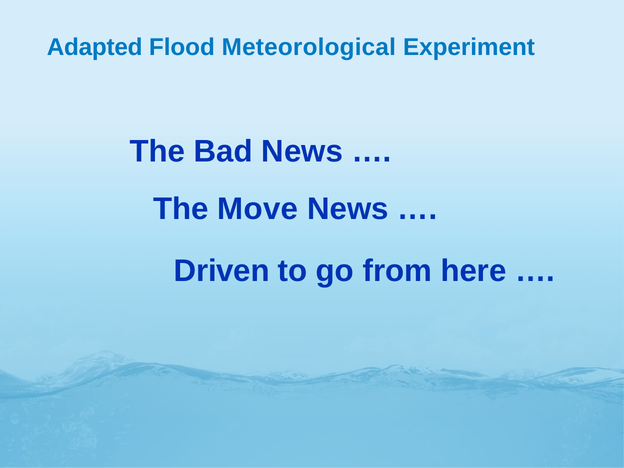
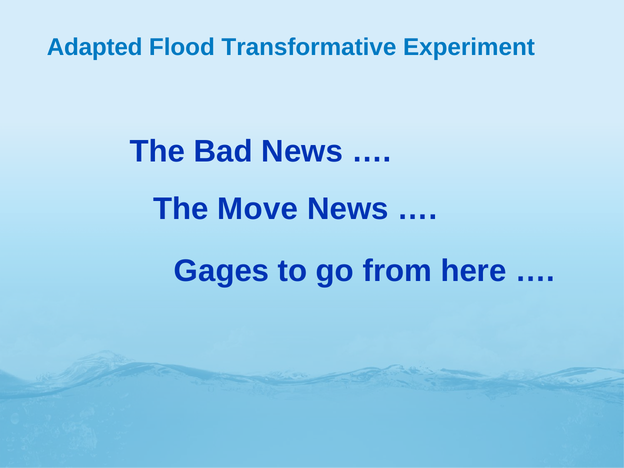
Meteorological: Meteorological -> Transformative
Driven: Driven -> Gages
